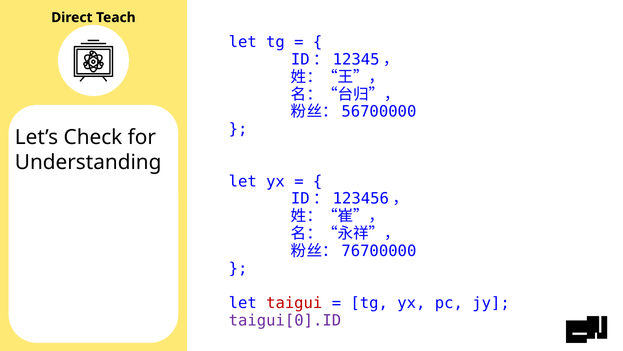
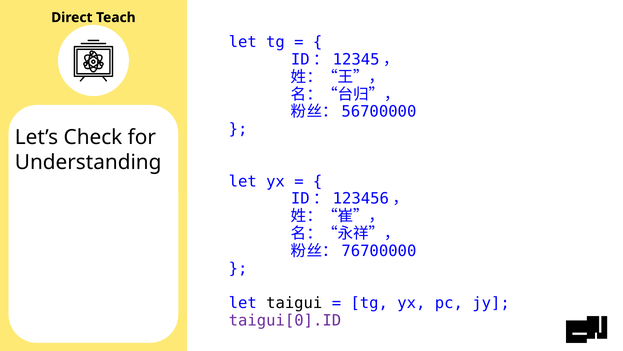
taigui colour: red -> black
